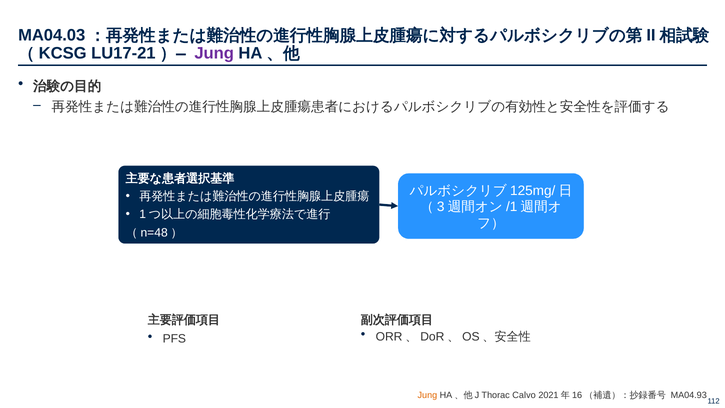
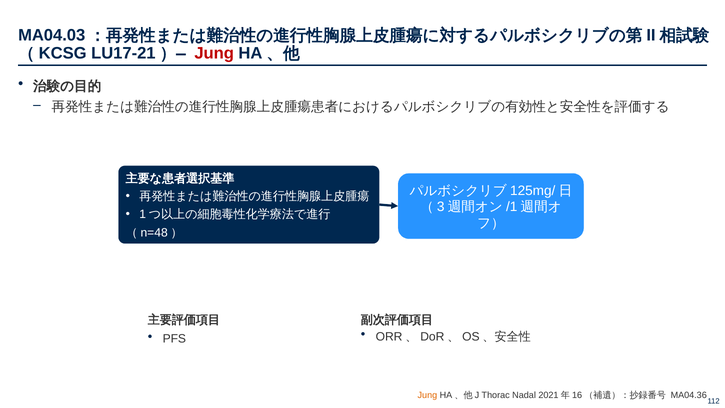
Jung at (214, 53) colour: purple -> red
Calvo: Calvo -> Nadal
MA04.93: MA04.93 -> MA04.36
